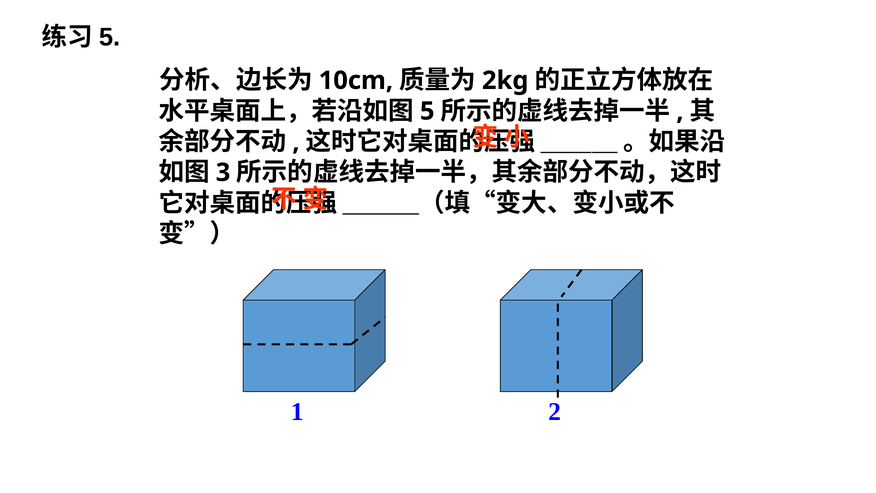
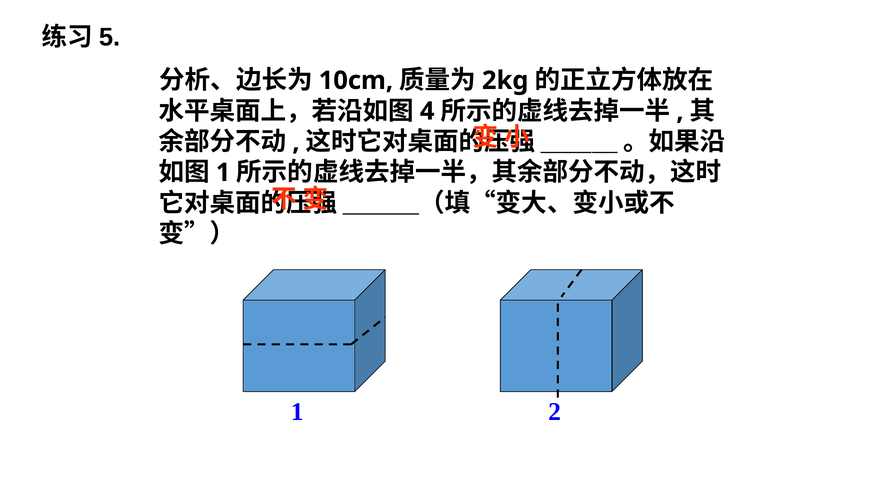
5 at (427, 111): 5 -> 4
3 at (223, 172): 3 -> 1
